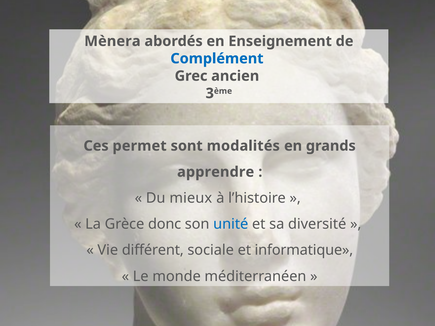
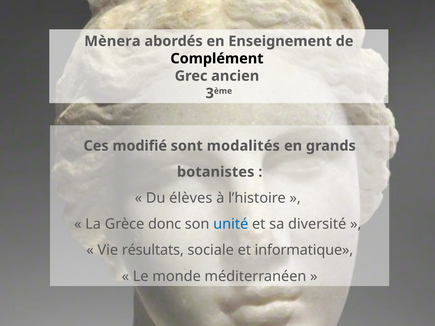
Complément colour: blue -> black
permet: permet -> modifié
apprendre: apprendre -> botanistes
mieux: mieux -> élèves
différent: différent -> résultats
